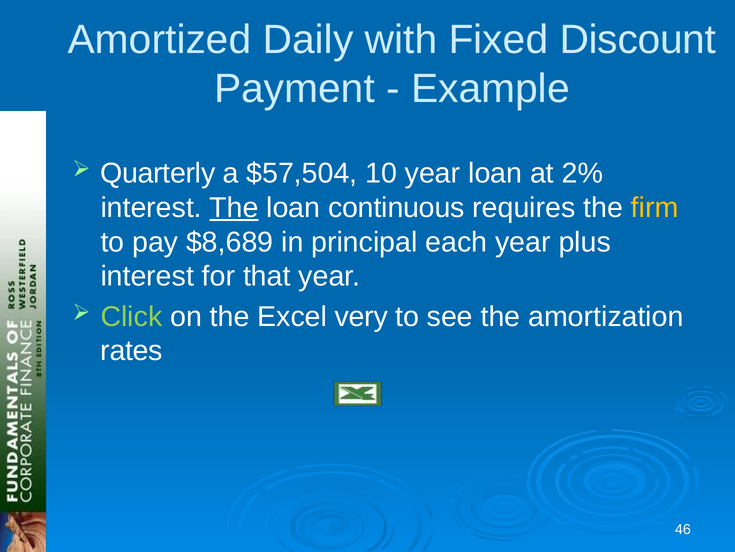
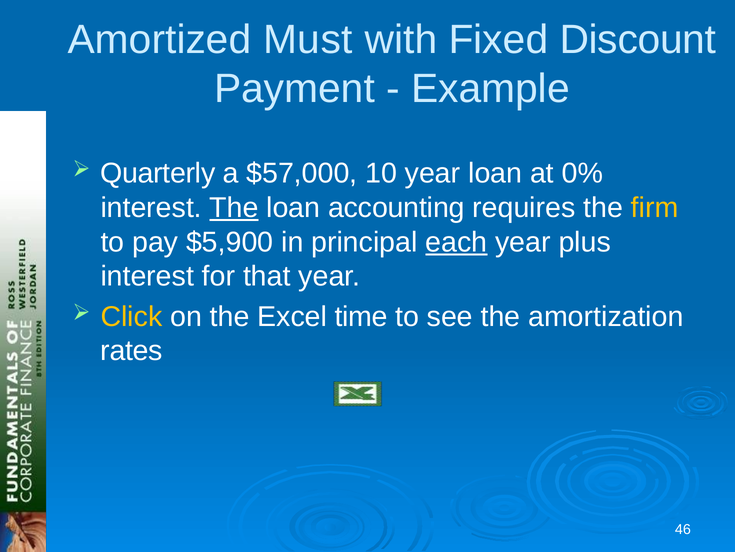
Daily: Daily -> Must
$57,504: $57,504 -> $57,000
2%: 2% -> 0%
continuous: continuous -> accounting
$8,689: $8,689 -> $5,900
each underline: none -> present
Click colour: light green -> yellow
very: very -> time
